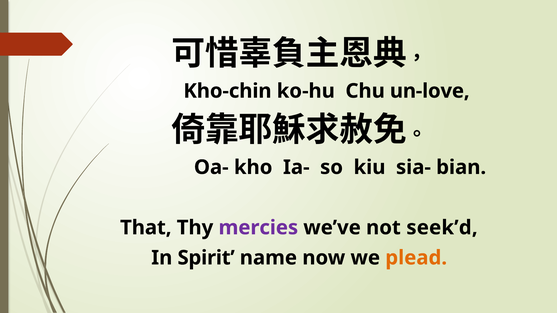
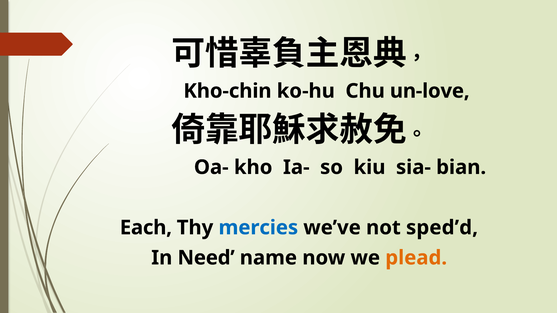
That: That -> Each
mercies colour: purple -> blue
seek’d: seek’d -> sped’d
Spirit: Spirit -> Need
